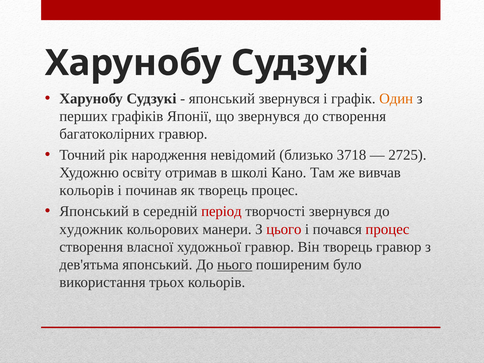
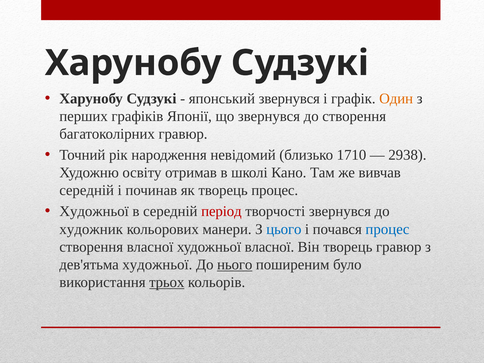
3718: 3718 -> 1710
2725: 2725 -> 2938
кольорів at (87, 190): кольорів -> середній
Японський at (94, 211): Японський -> Художньої
цього colour: red -> blue
процес at (387, 229) colour: red -> blue
художньої гравюр: гравюр -> власної
дев'ятьма японський: японський -> художньої
трьох underline: none -> present
